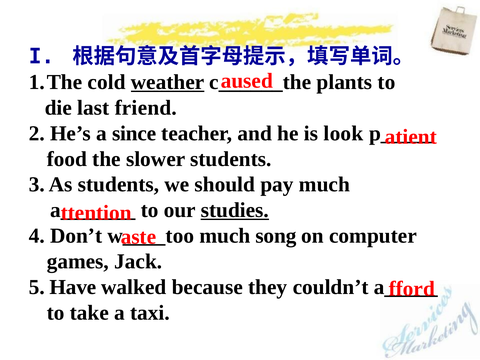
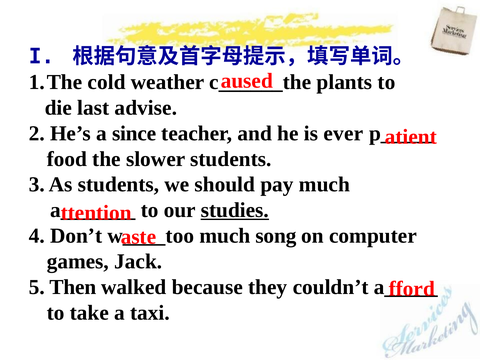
weather underline: present -> none
friend: friend -> advise
look: look -> ever
Have: Have -> Then
